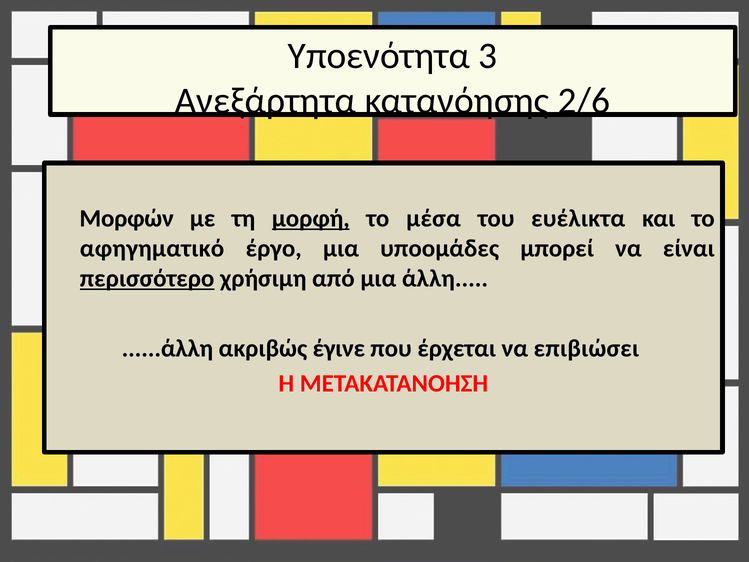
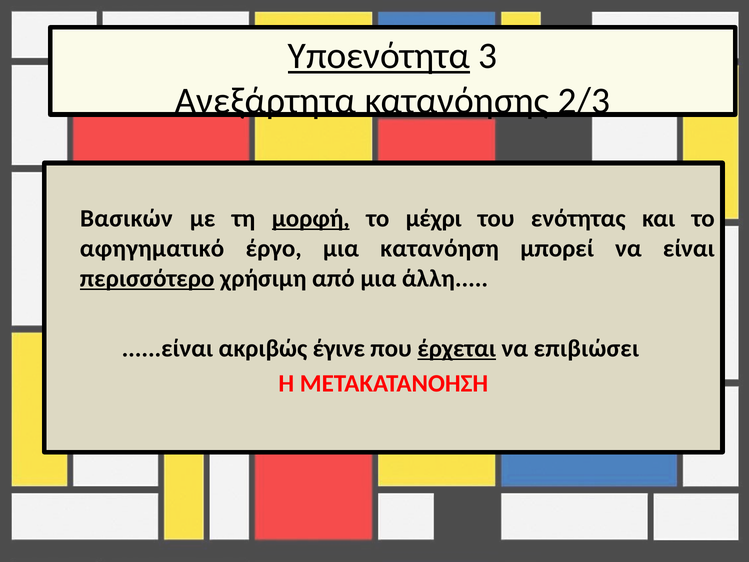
Υποενότητα underline: none -> present
2/6: 2/6 -> 2/3
Μορφών: Μορφών -> Βασικών
μέσα: μέσα -> μέχρι
ευέλικτα: ευέλικτα -> ενότητας
υποομάδες: υποομάδες -> κατανόηση
......άλλη: ......άλλη -> ......είναι
έρχεται underline: none -> present
